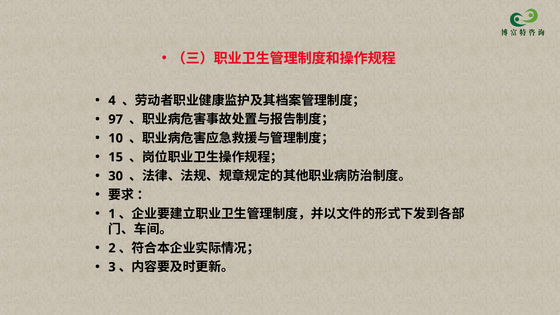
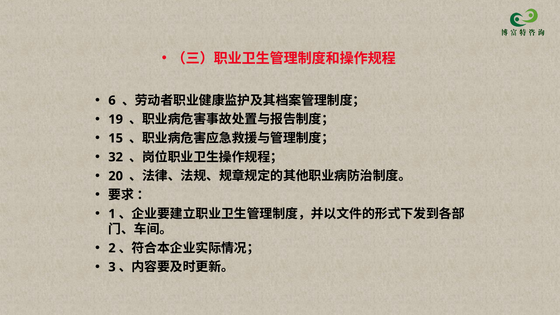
4: 4 -> 6
97: 97 -> 19
10: 10 -> 15
15: 15 -> 32
30: 30 -> 20
